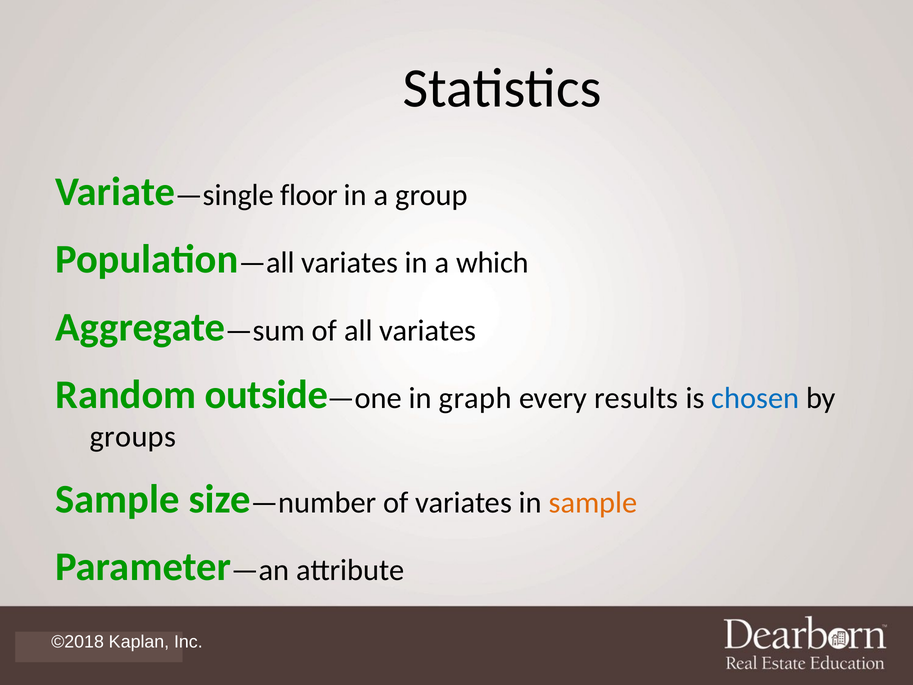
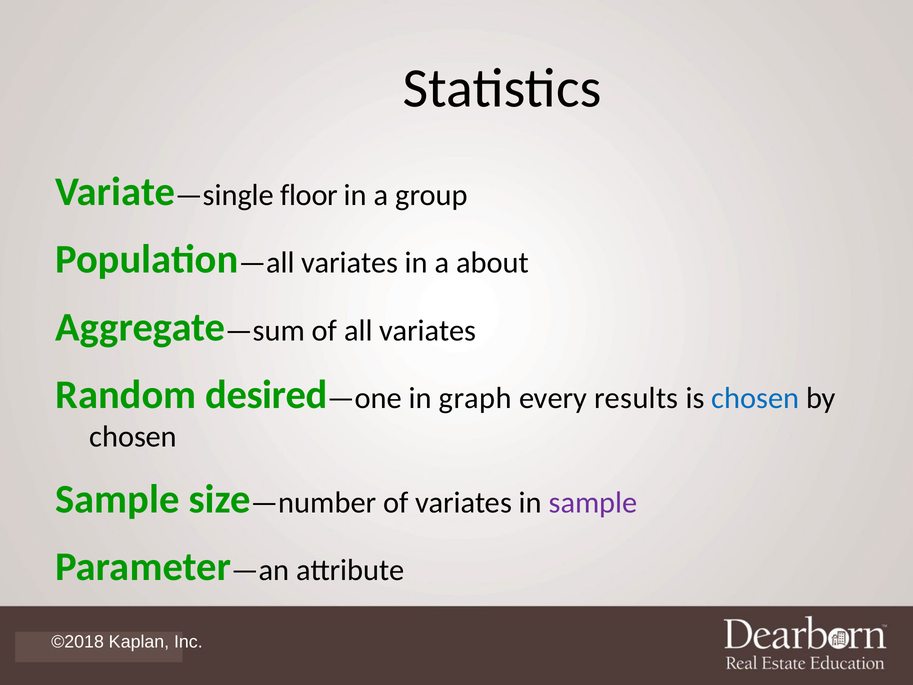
which: which -> about
outside: outside -> desired
groups at (133, 437): groups -> chosen
sample at (593, 502) colour: orange -> purple
